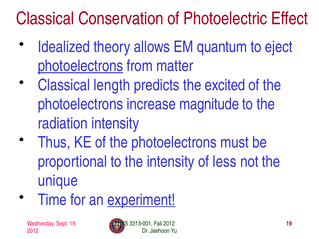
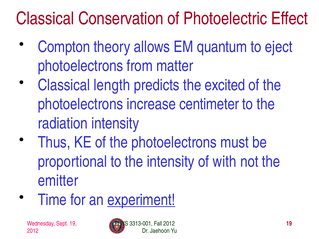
Idealized: Idealized -> Compton
photoelectrons at (80, 66) underline: present -> none
magnitude: magnitude -> centimeter
less: less -> with
unique: unique -> emitter
